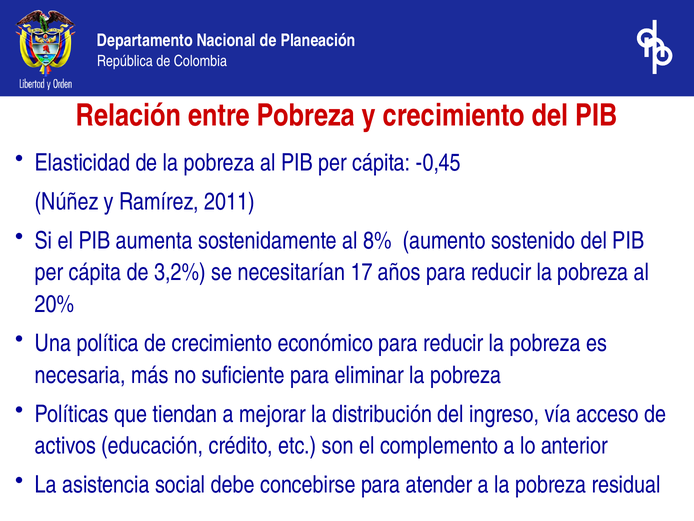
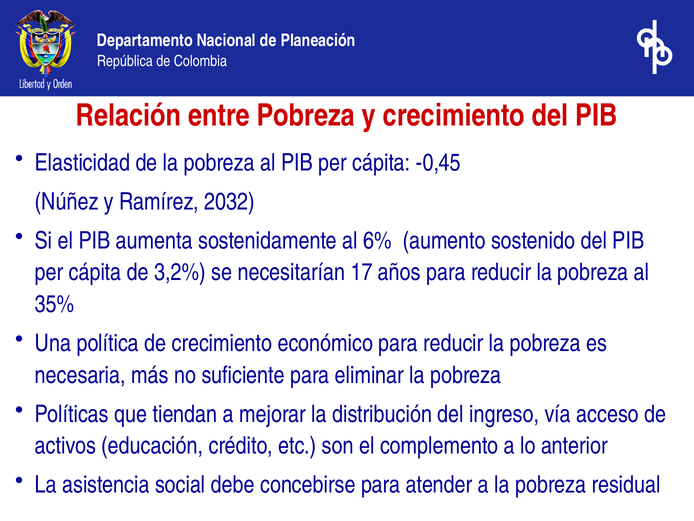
2011: 2011 -> 2032
8%: 8% -> 6%
20%: 20% -> 35%
